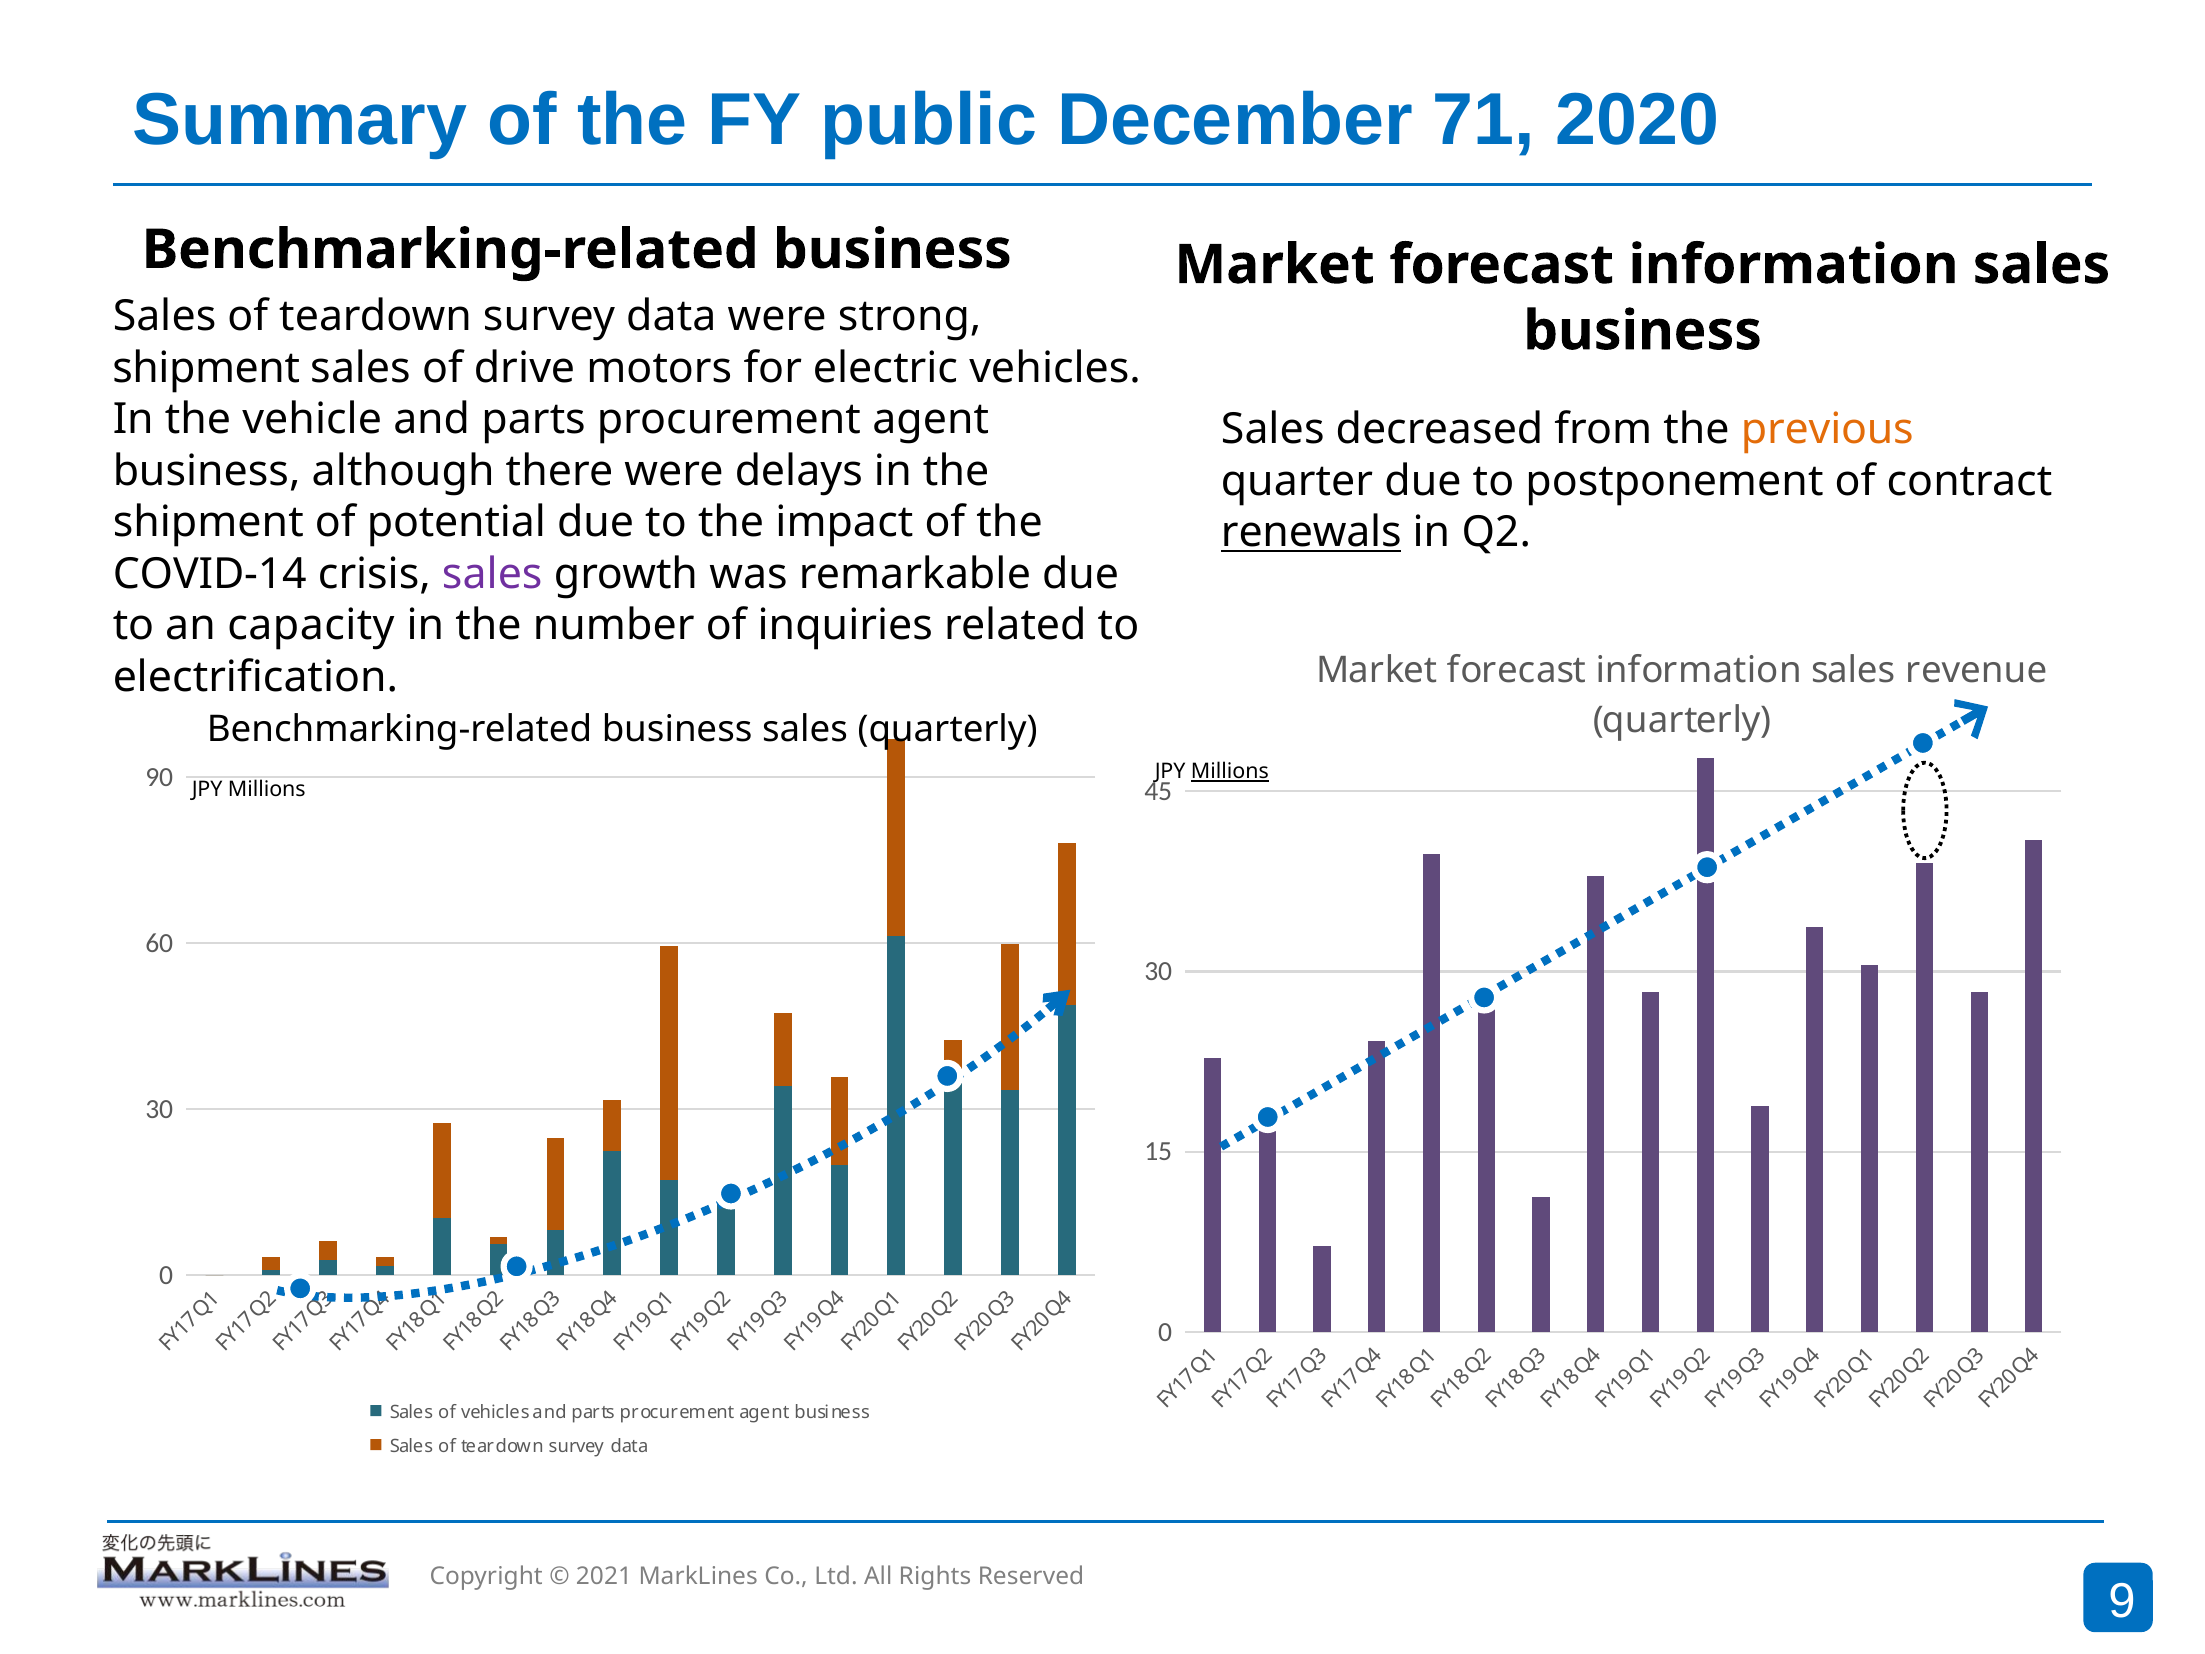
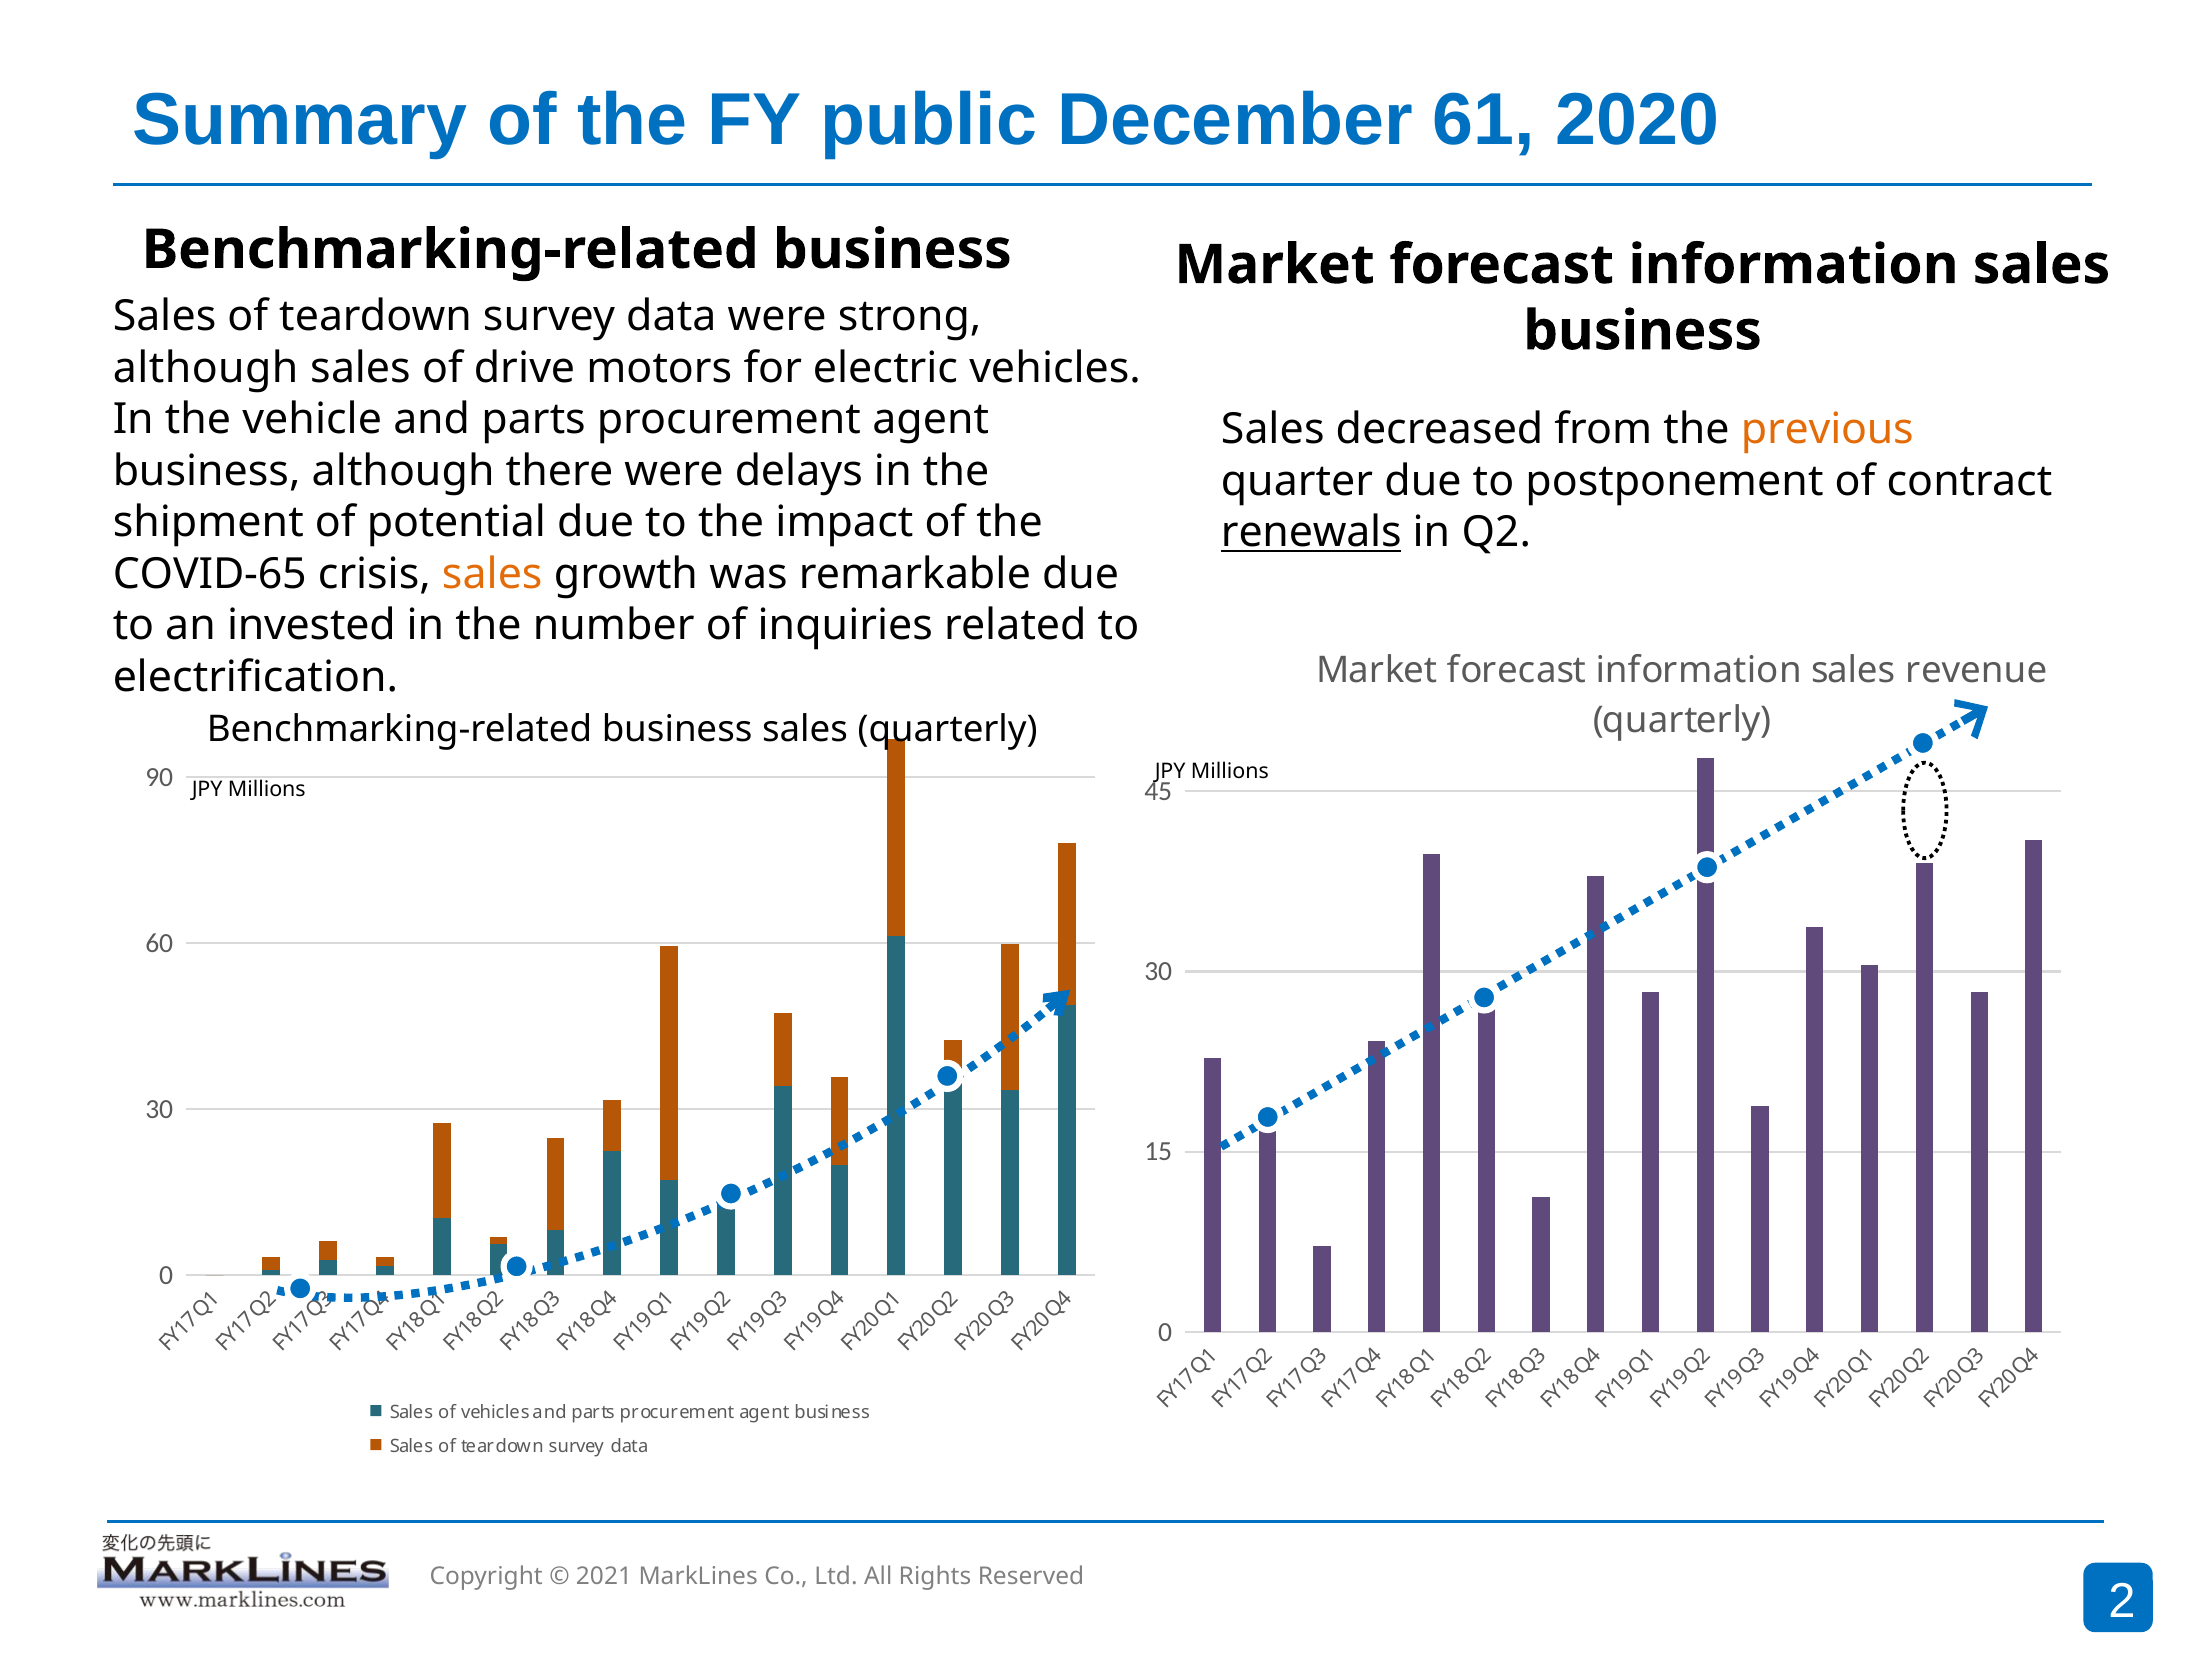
71: 71 -> 61
shipment at (206, 368): shipment -> although
COVID-14: COVID-14 -> COVID-65
sales at (492, 574) colour: purple -> orange
capacity: capacity -> invested
Millions at (1230, 772) underline: present -> none
9 at (2122, 1601): 9 -> 2
